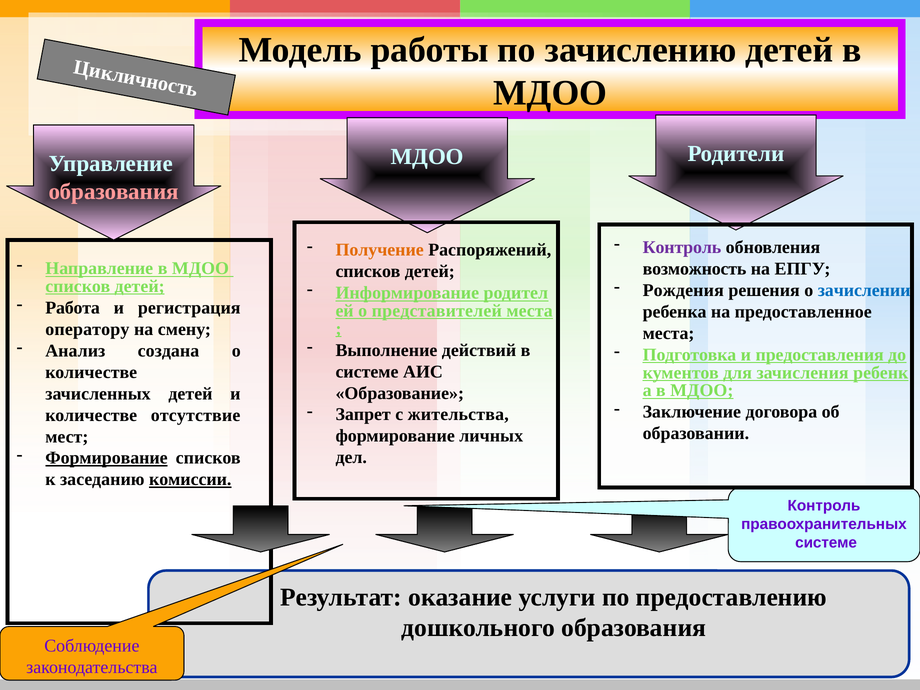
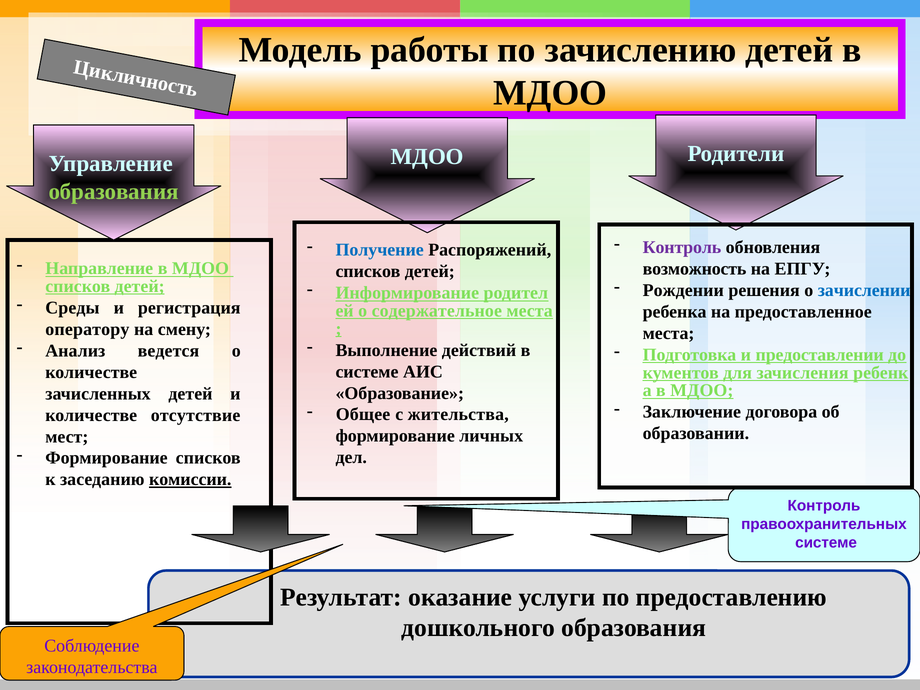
образования at (114, 191) colour: pink -> light green
Получение colour: orange -> blue
Рождения: Рождения -> Рождении
Работа: Работа -> Среды
представителей: представителей -> содержательное
создана: создана -> ведется
предоставления: предоставления -> предоставлении
Запрет: Запрет -> Общее
Формирование at (107, 458) underline: present -> none
